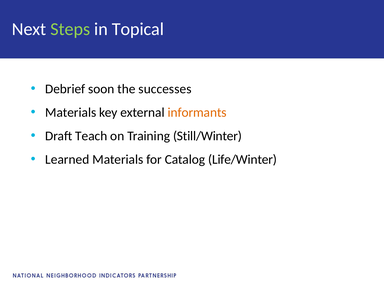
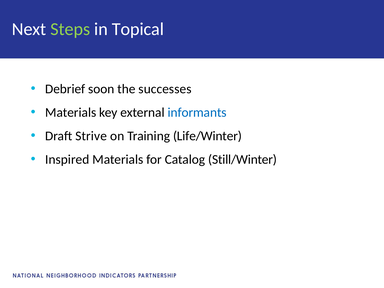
informants colour: orange -> blue
Teach: Teach -> Strive
Still/Winter: Still/Winter -> Life/Winter
Learned: Learned -> Inspired
Life/Winter: Life/Winter -> Still/Winter
